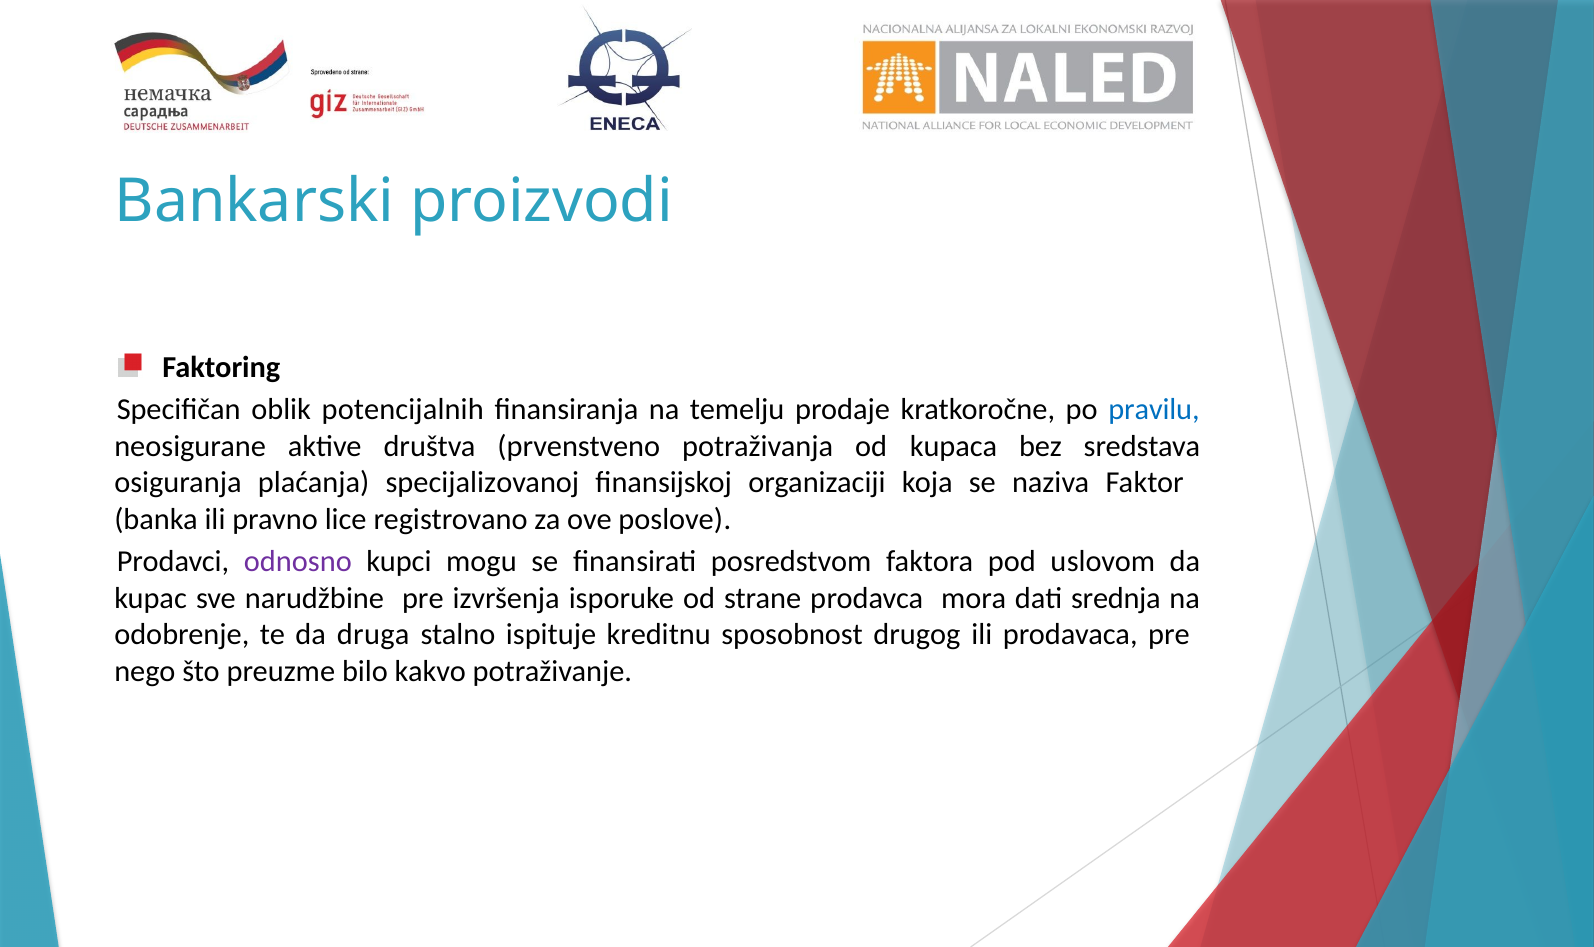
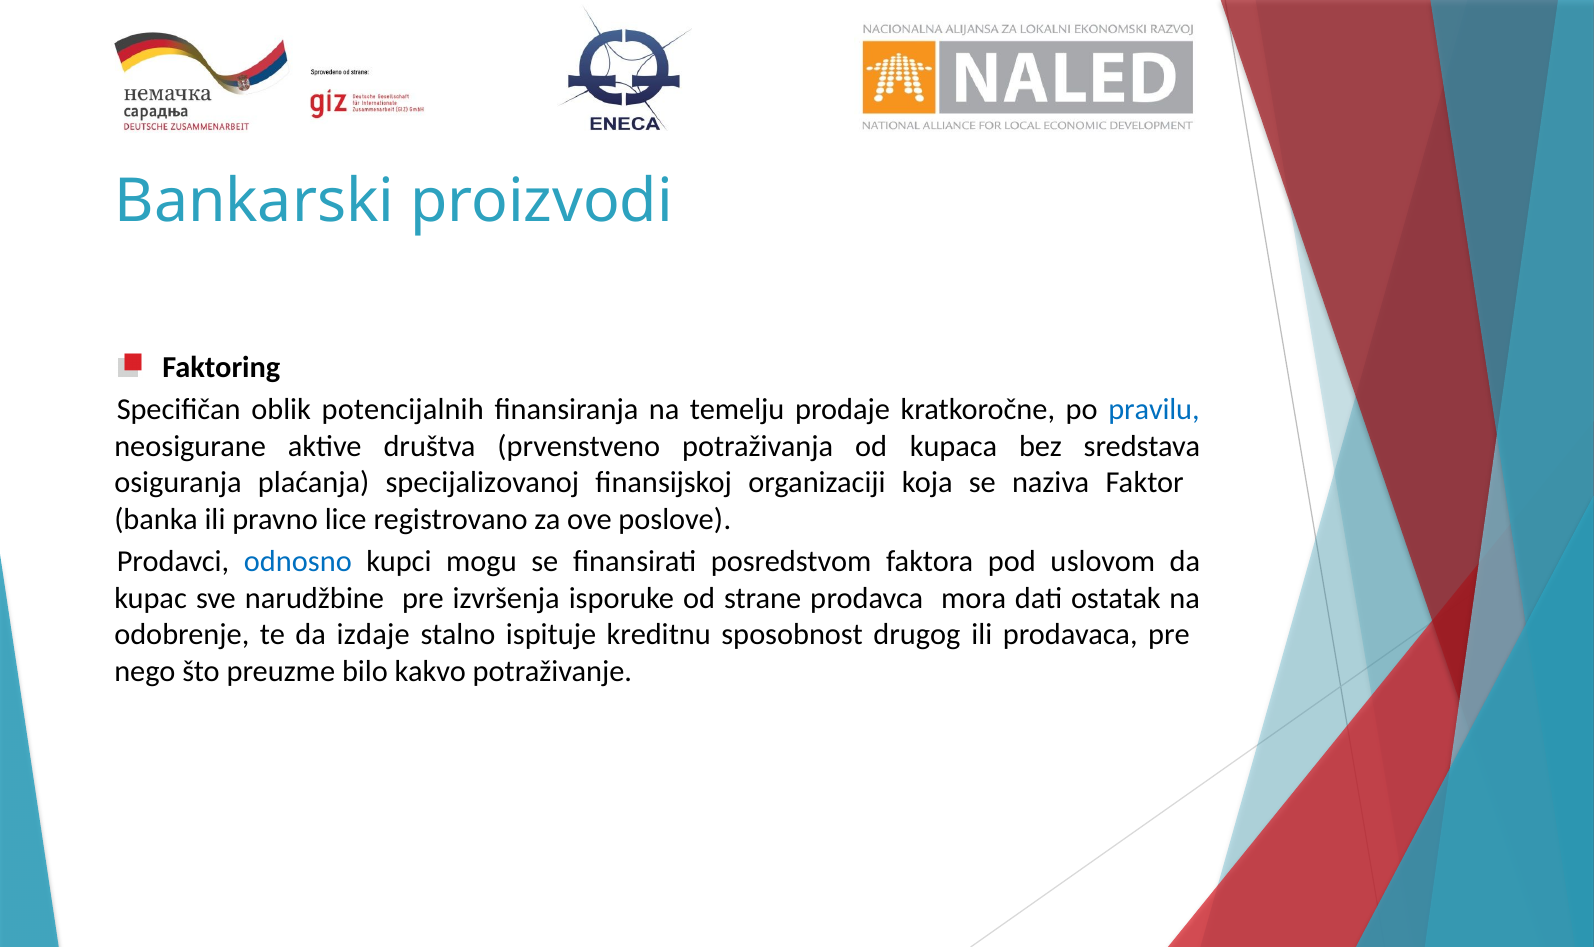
odnosno colour: purple -> blue
srednja: srednja -> ostatak
druga: druga -> izdaje
